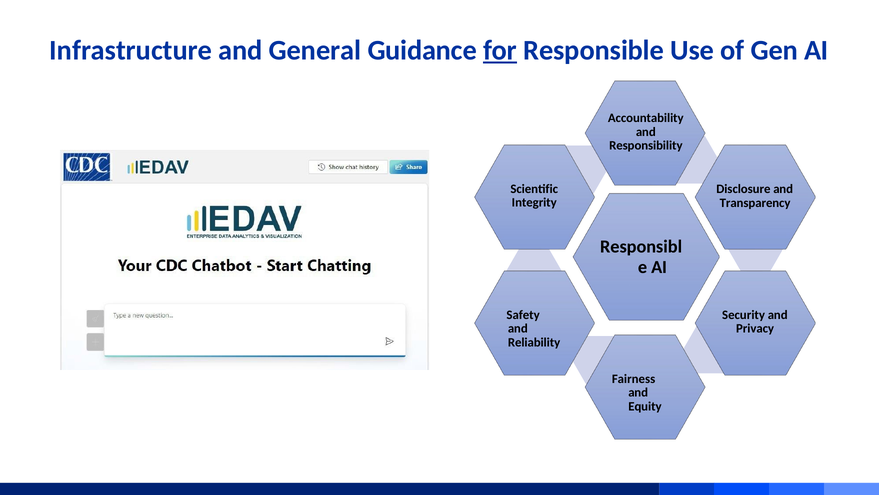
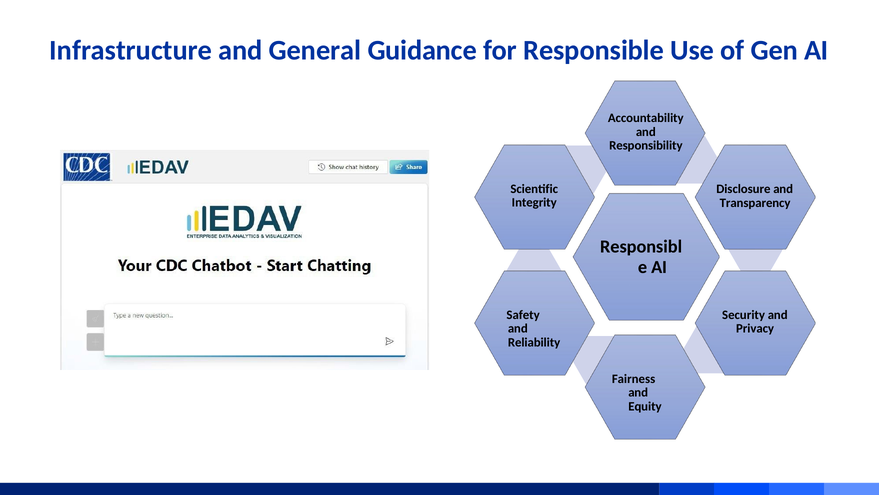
for underline: present -> none
